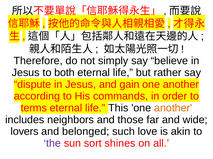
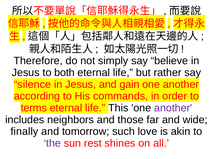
dispute: dispute -> silence
another at (173, 108) colour: orange -> purple
lovers: lovers -> finally
belonged: belonged -> tomorrow
sort: sort -> rest
